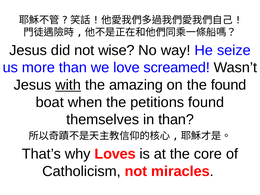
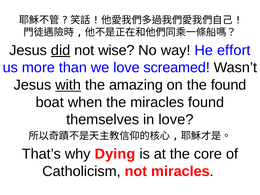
did underline: none -> present
seize: seize -> effort
the petitions: petitions -> miracles
in than: than -> love
Loves: Loves -> Dying
